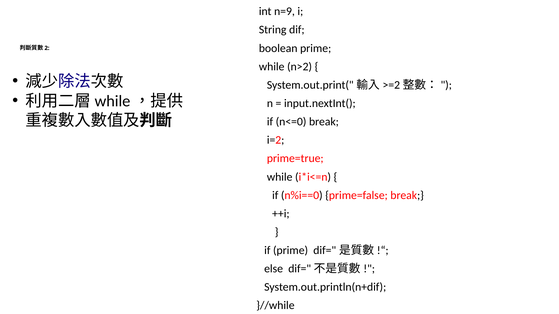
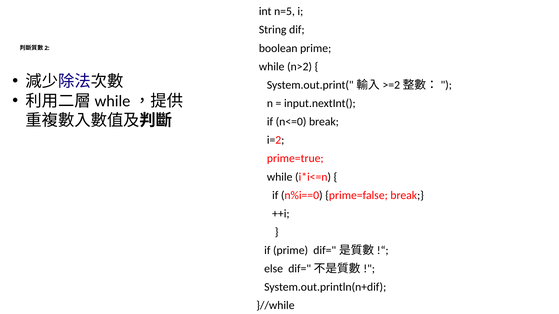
n=9: n=9 -> n=5
